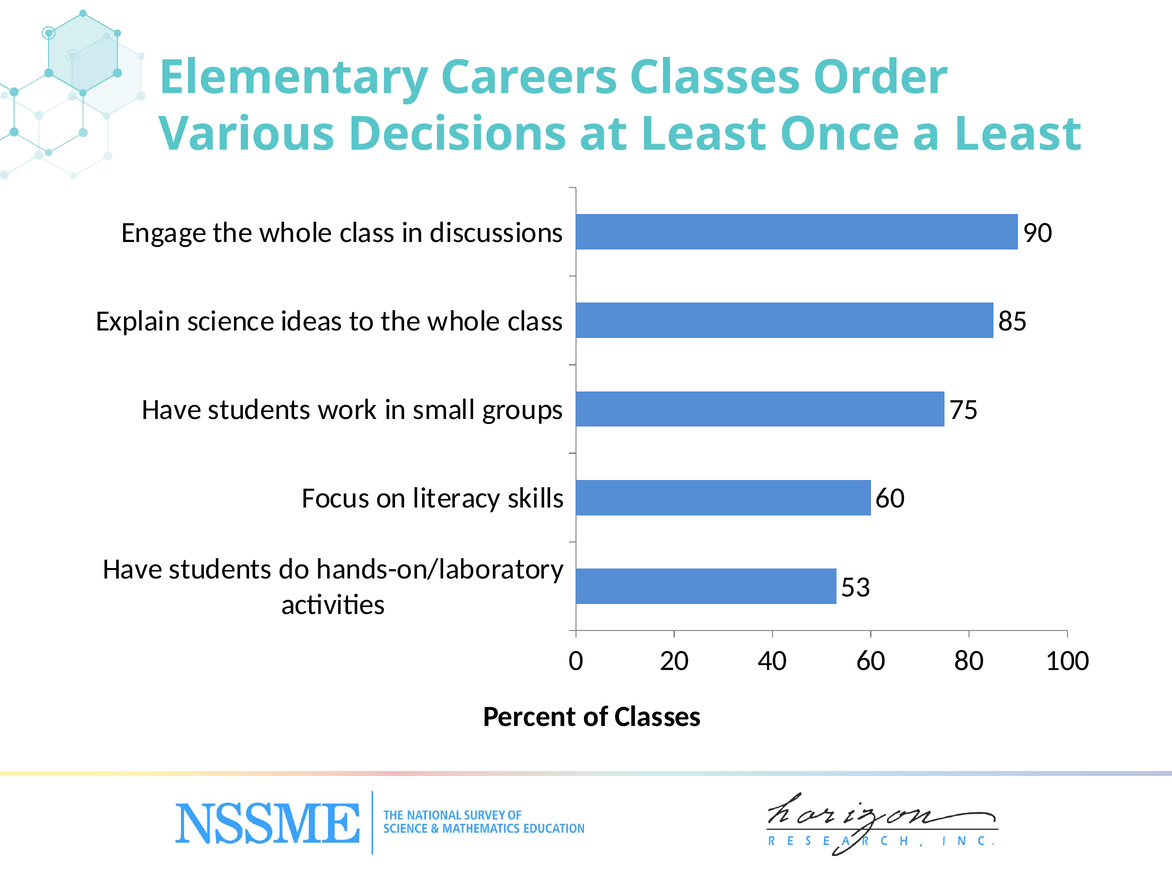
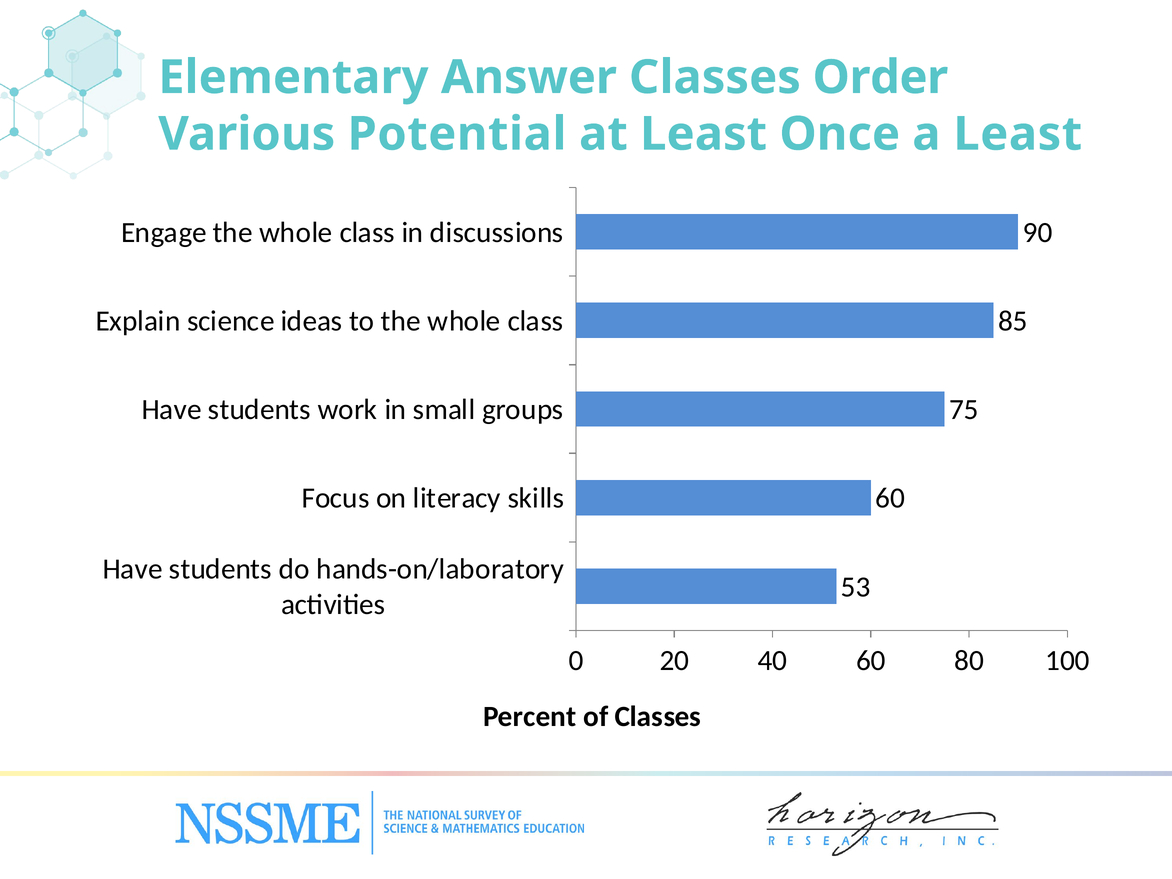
Careers: Careers -> Answer
Decisions: Decisions -> Potential
